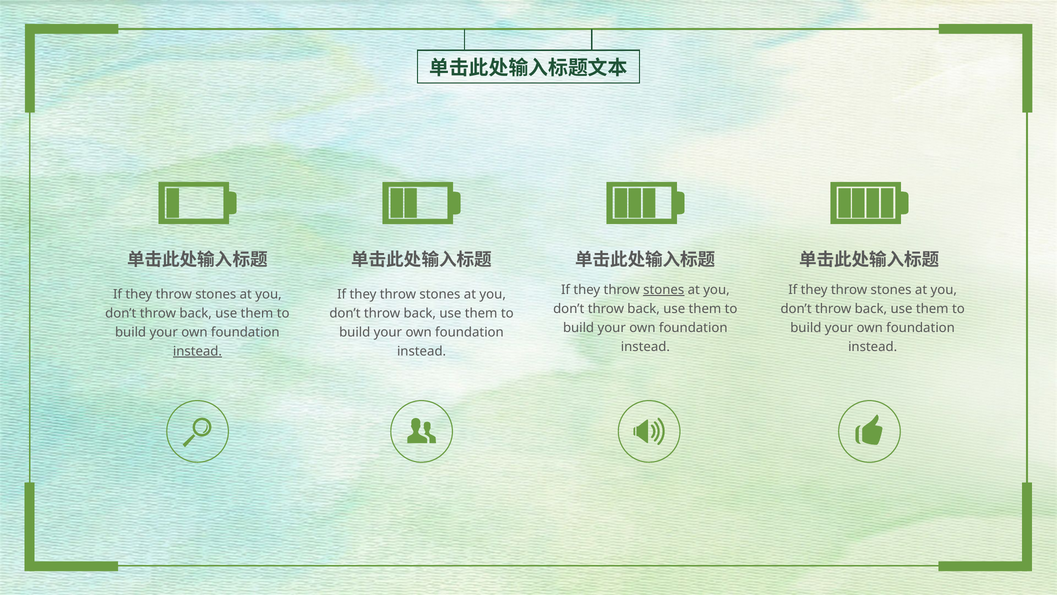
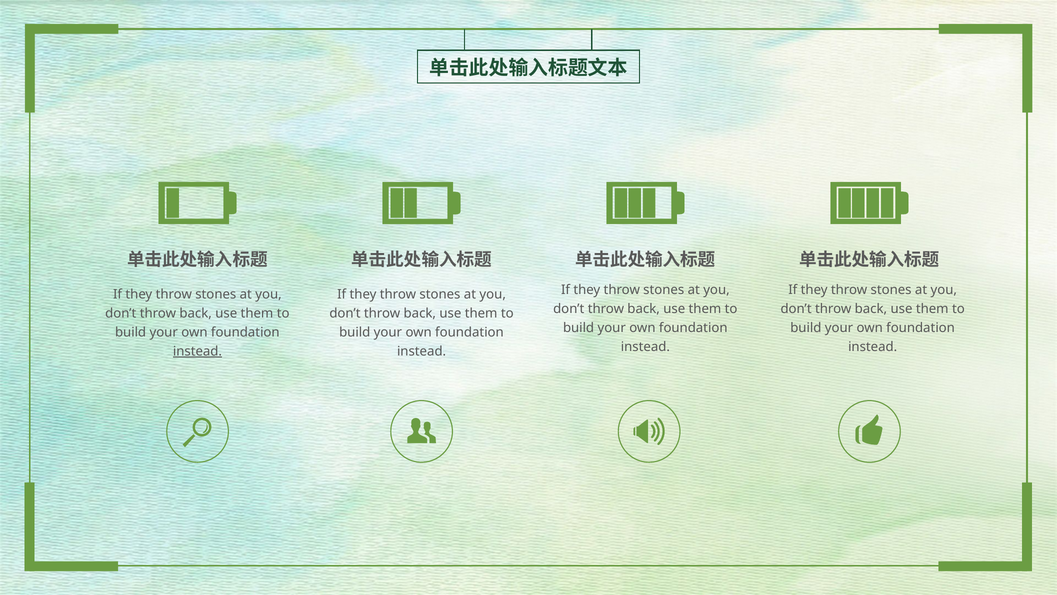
stones at (664, 290) underline: present -> none
